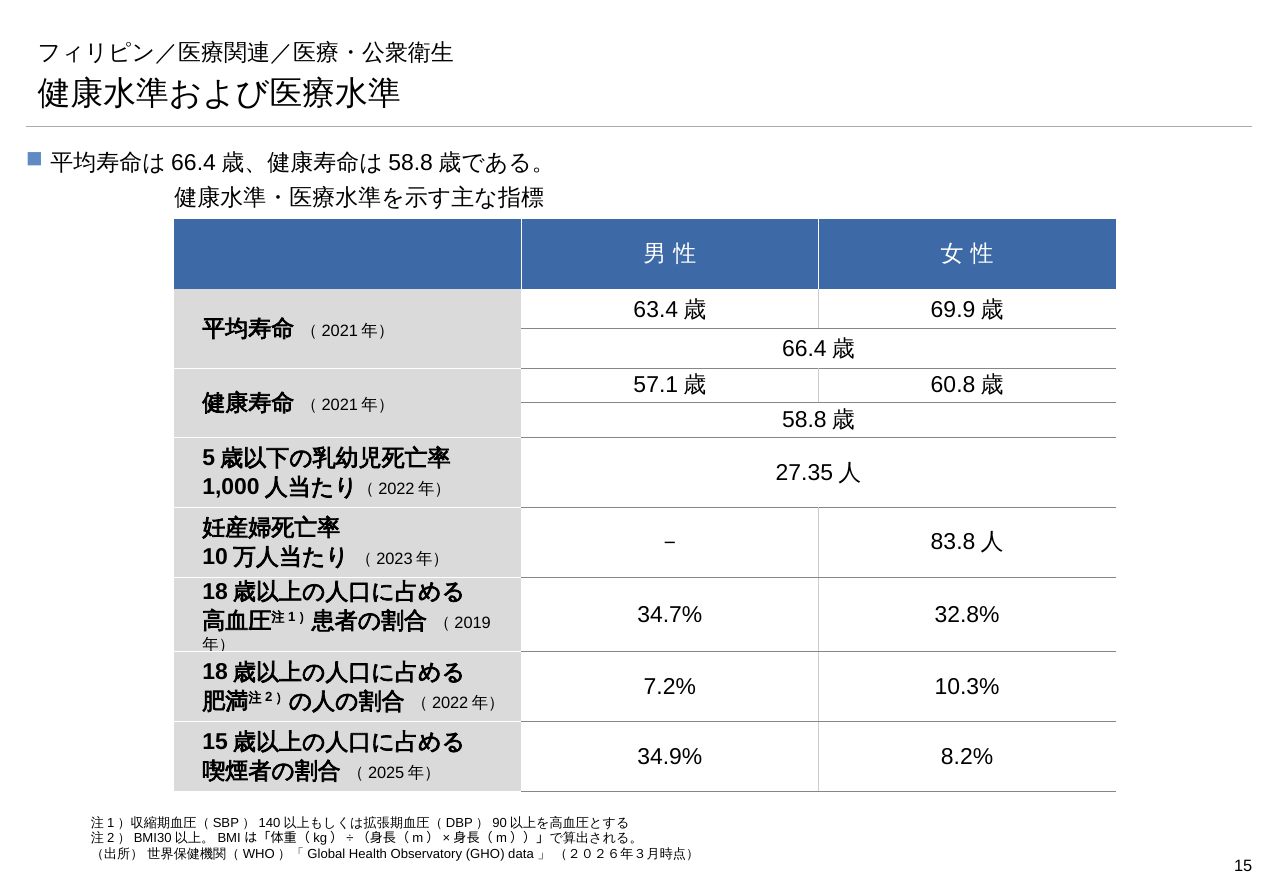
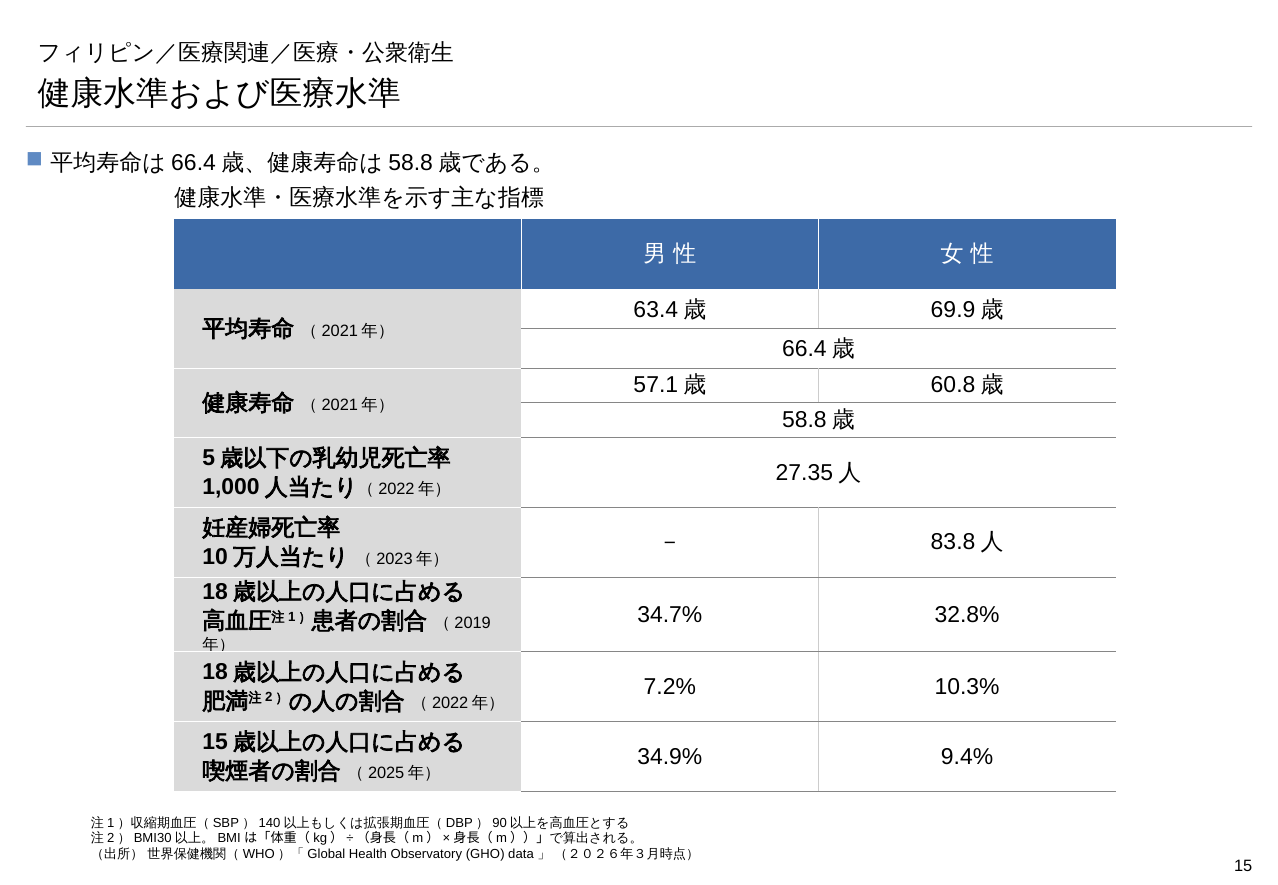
8.2%: 8.2% -> 9.4%
